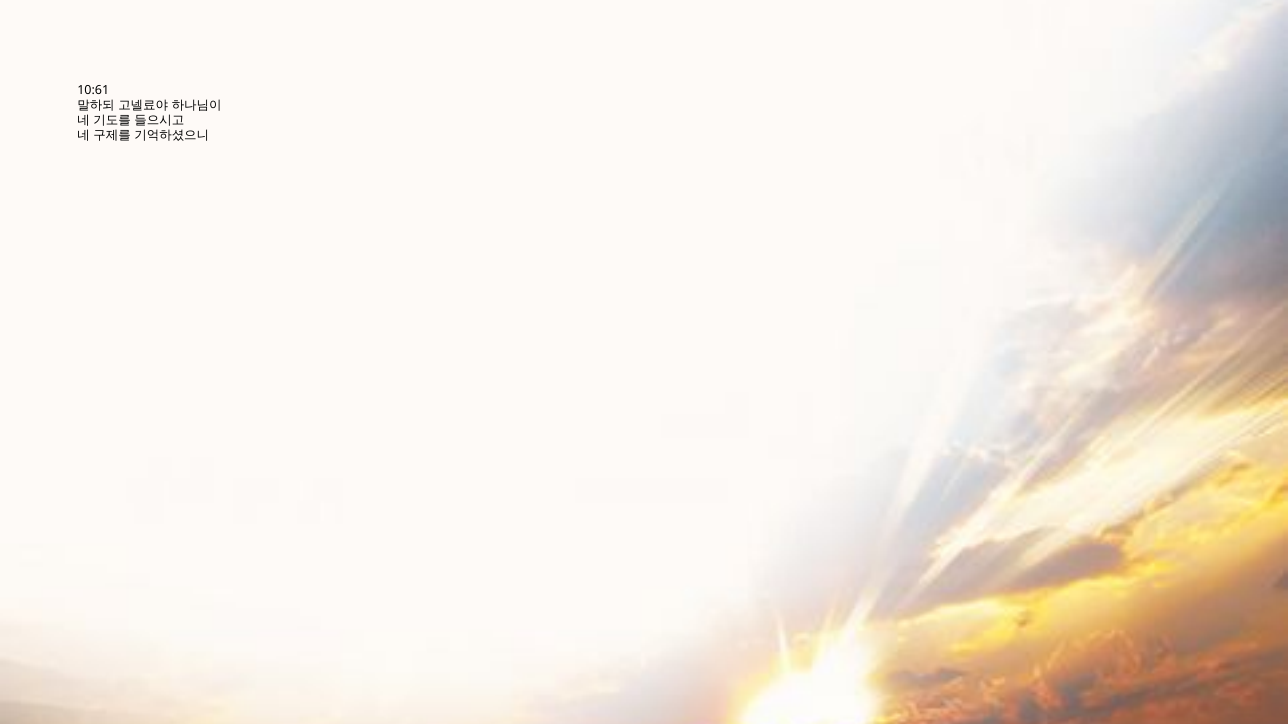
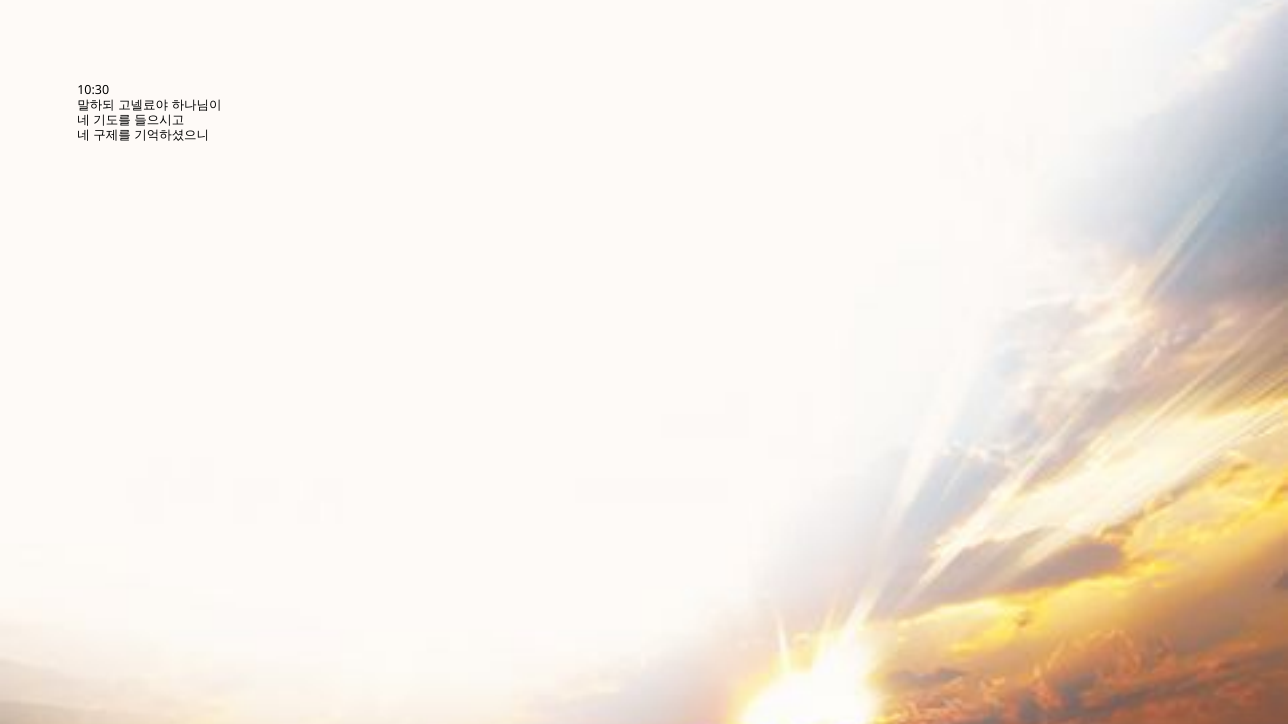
10:61: 10:61 -> 10:30
